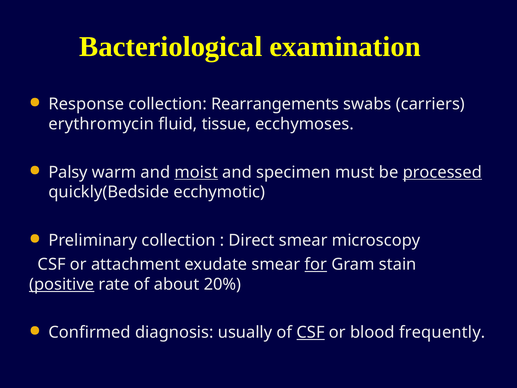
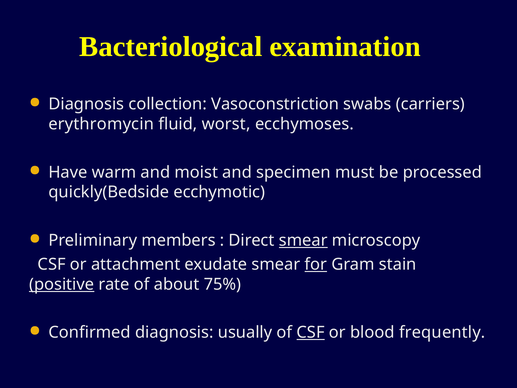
Response at (86, 104): Response -> Diagnosis
Rearrangements: Rearrangements -> Vasoconstriction
tissue: tissue -> worst
Palsy: Palsy -> Have
moist underline: present -> none
processed underline: present -> none
Preliminary collection: collection -> members
smear at (303, 240) underline: none -> present
20%: 20% -> 75%
